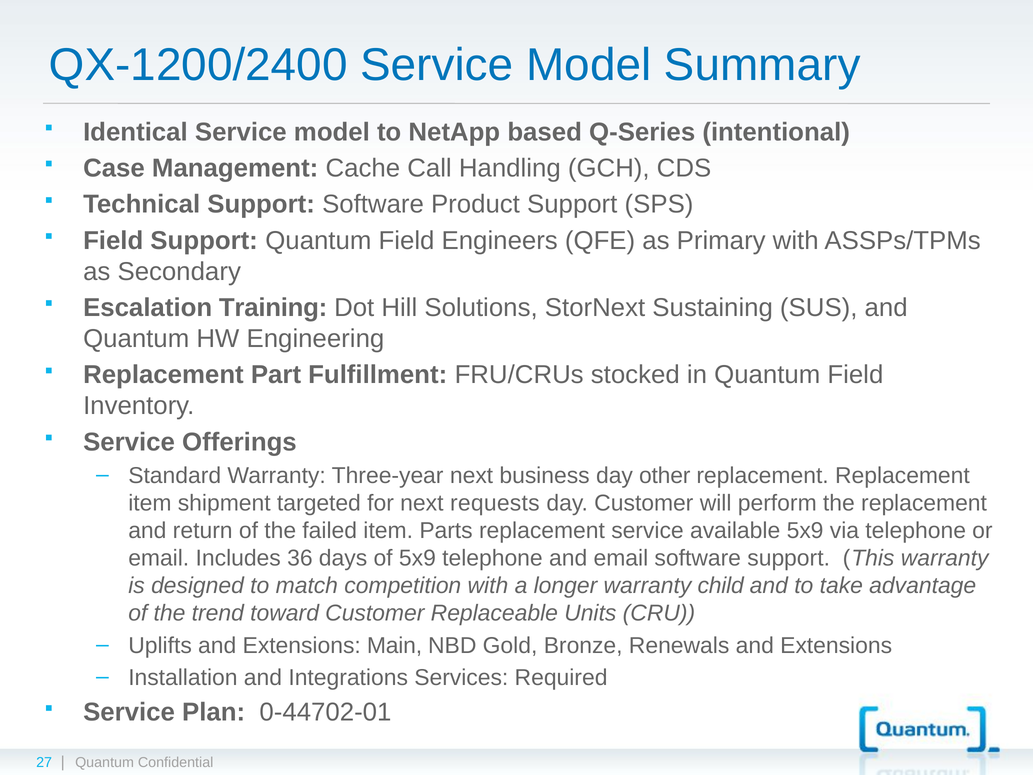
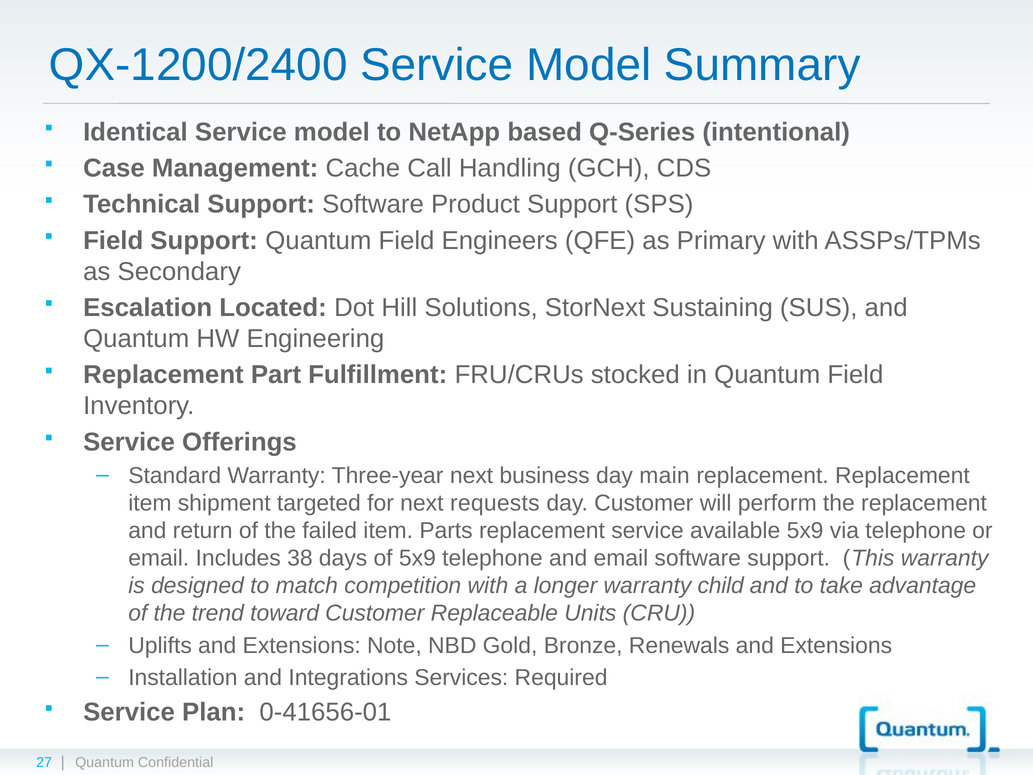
Training: Training -> Located
other: other -> main
36: 36 -> 38
Main: Main -> Note
0-44702-01: 0-44702-01 -> 0-41656-01
